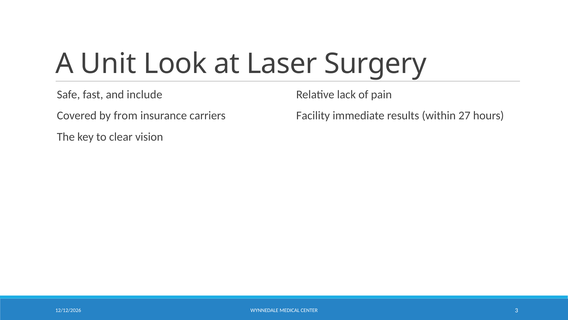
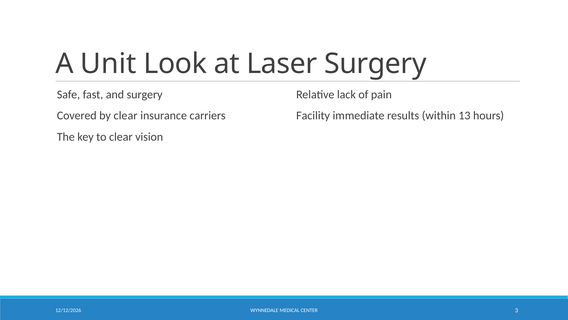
and include: include -> surgery
by from: from -> clear
27: 27 -> 13
